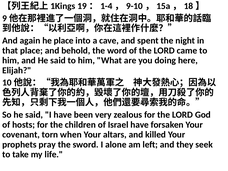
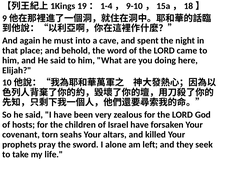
he place: place -> must
when: when -> seahs
